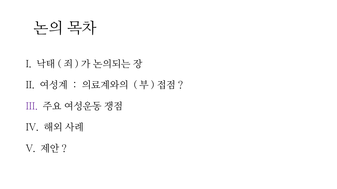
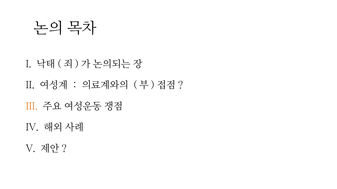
III colour: purple -> orange
